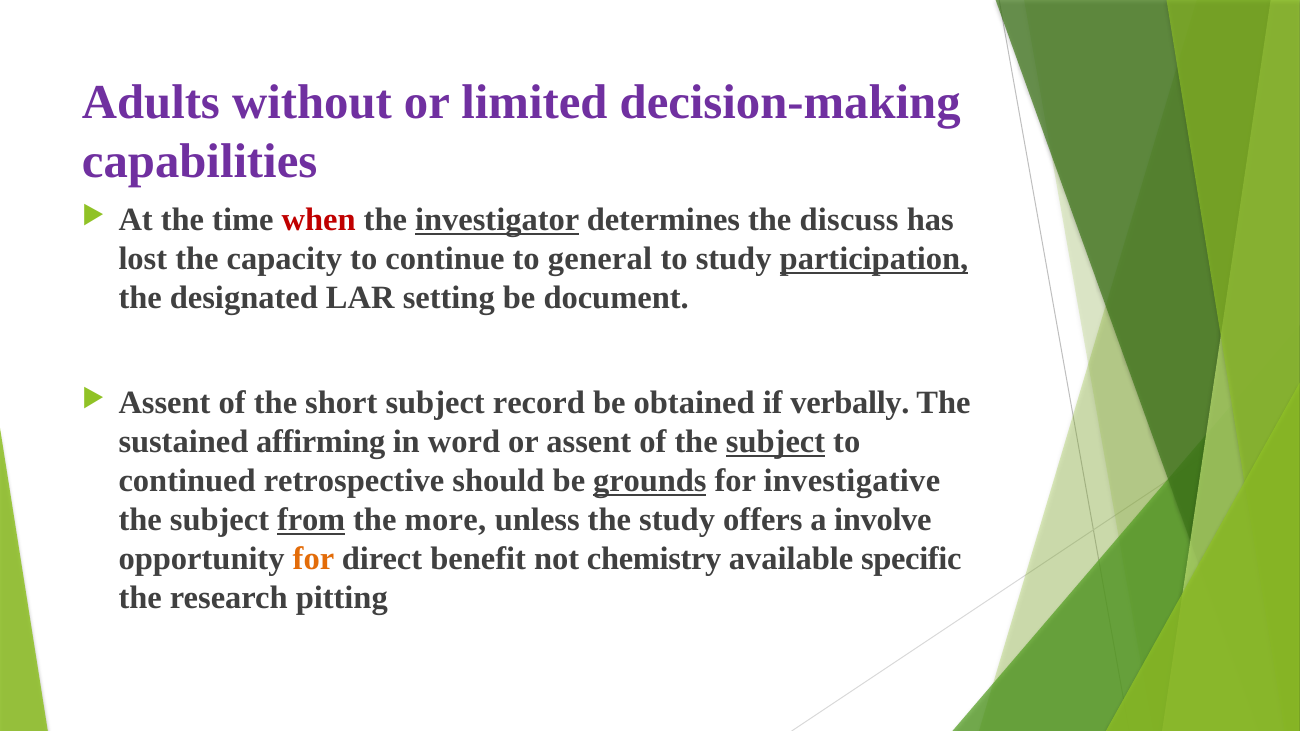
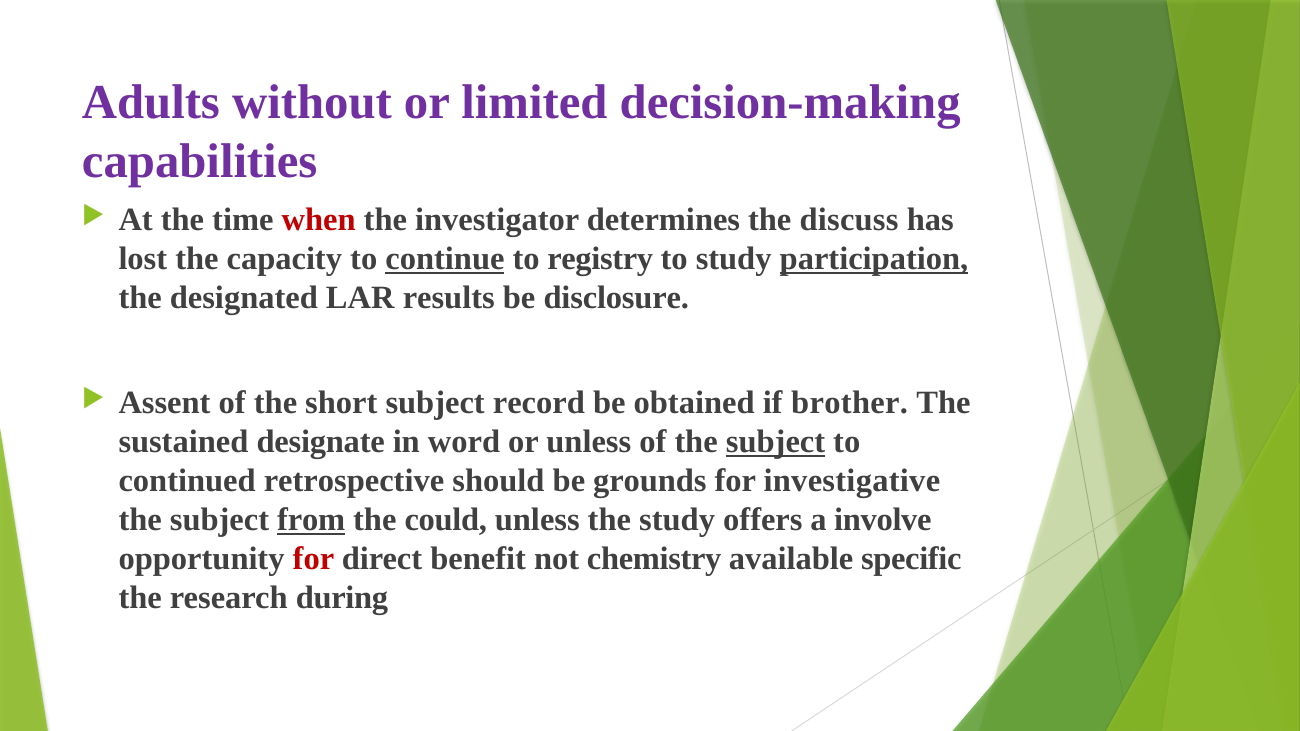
investigator underline: present -> none
continue underline: none -> present
general: general -> registry
setting: setting -> results
document: document -> disclosure
verbally: verbally -> brother
affirming: affirming -> designate
or assent: assent -> unless
grounds underline: present -> none
more: more -> could
for at (313, 559) colour: orange -> red
pitting: pitting -> during
